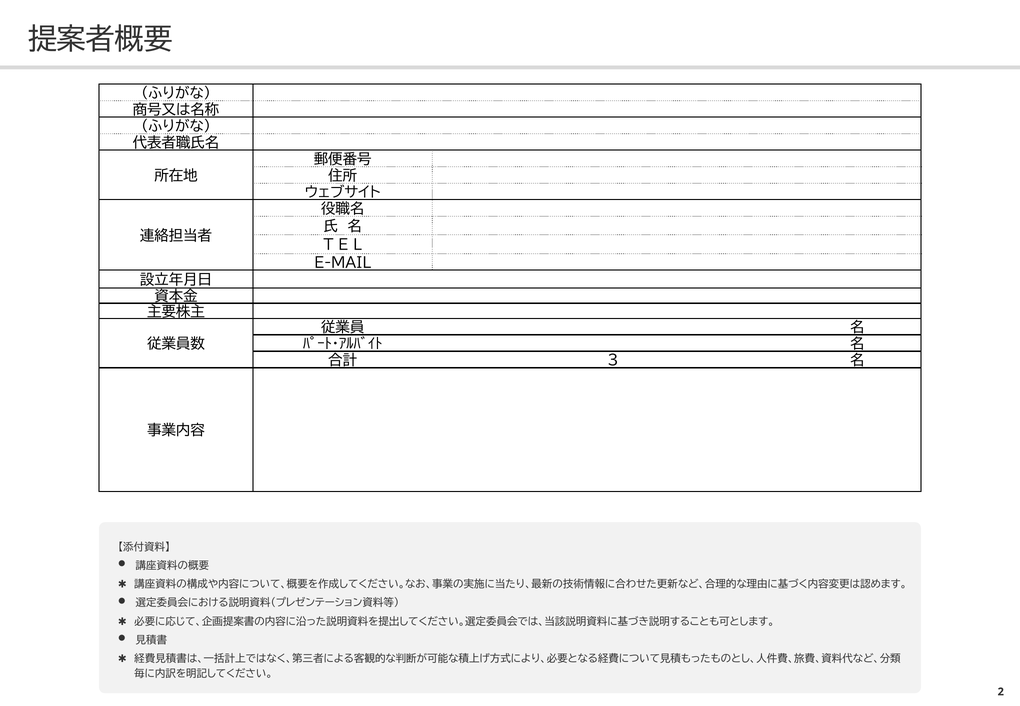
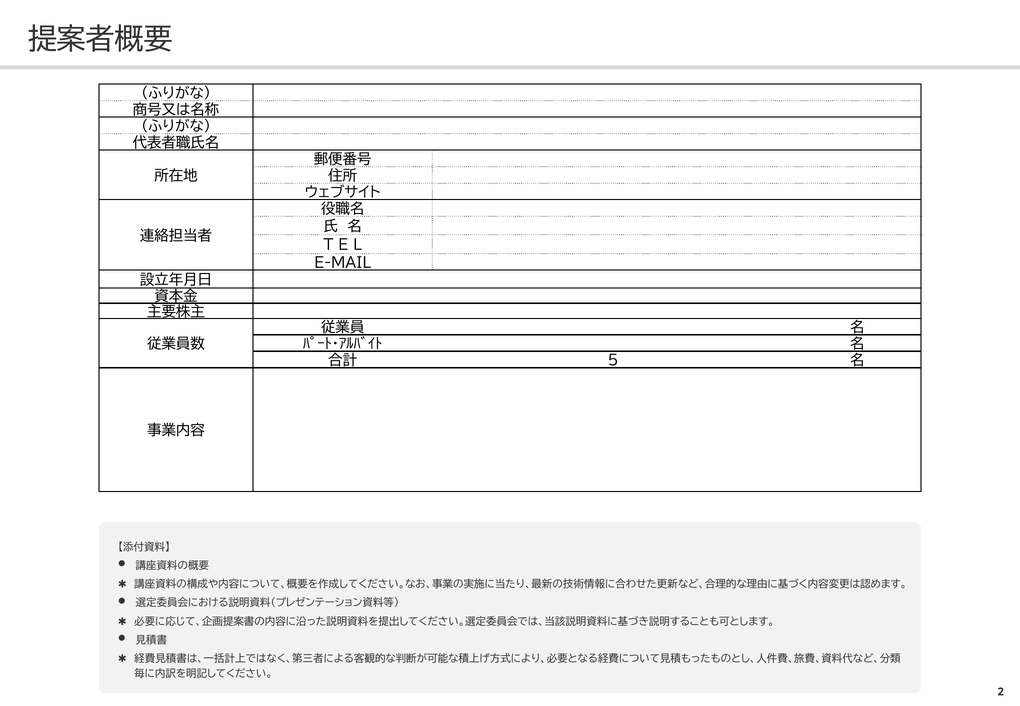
3: 3 -> 5
